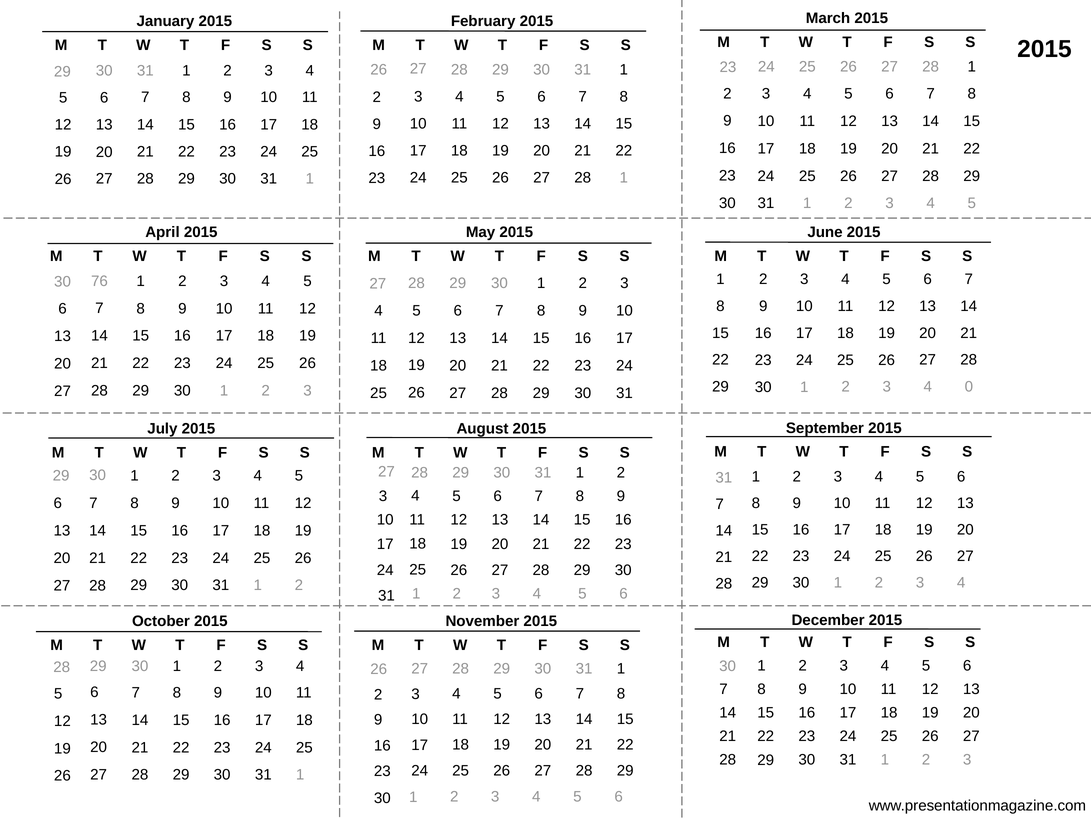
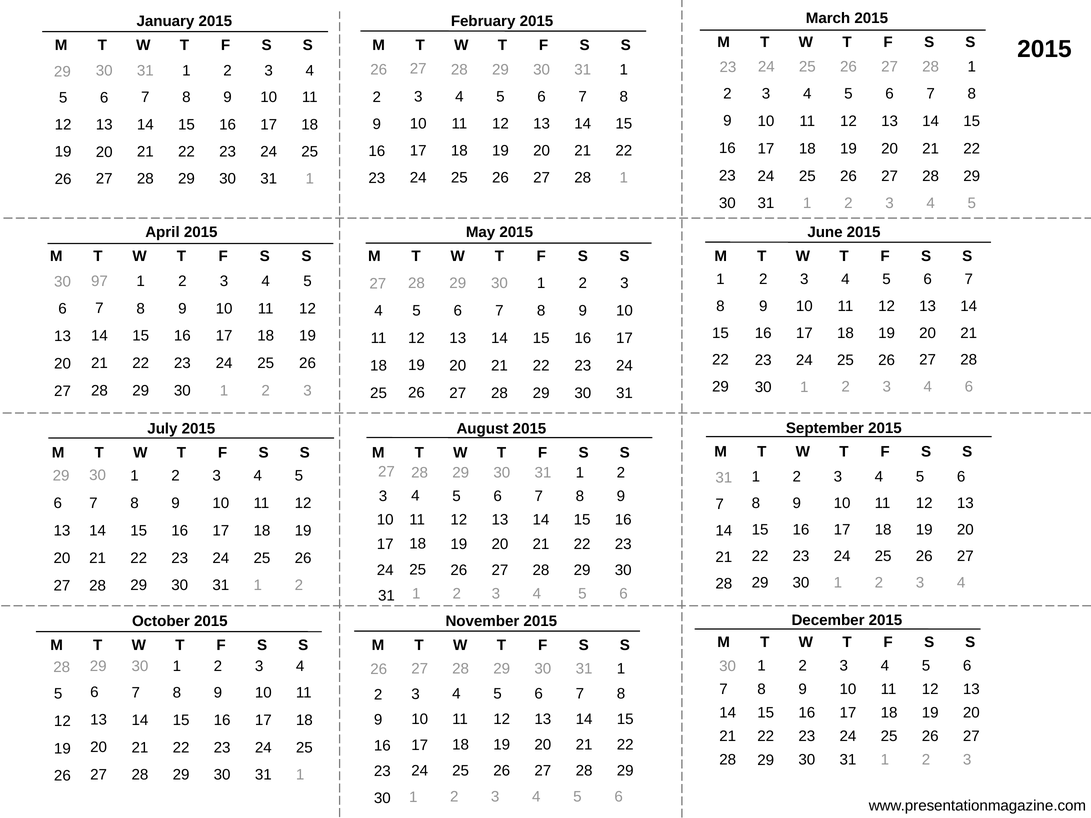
76: 76 -> 97
0 at (969, 387): 0 -> 6
